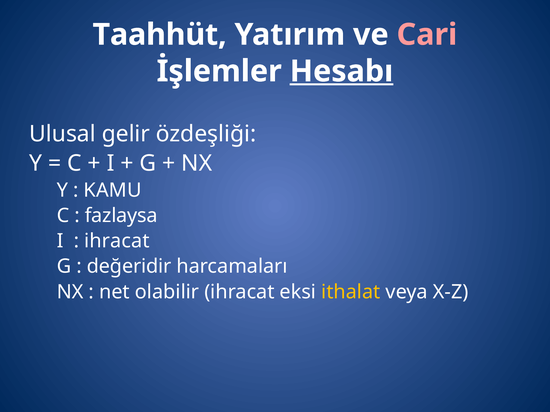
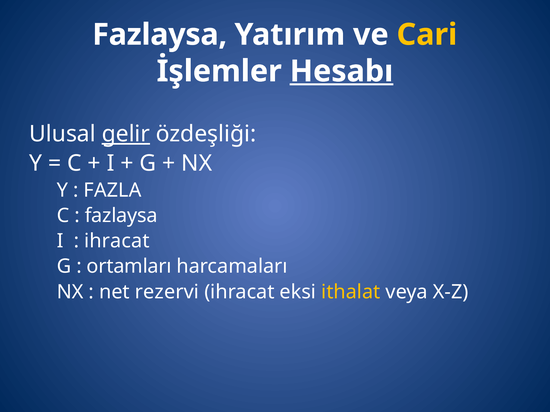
Taahhüt at (160, 35): Taahhüt -> Fazlaysa
Cari colour: pink -> yellow
gelir underline: none -> present
KAMU: KAMU -> FAZLA
değeridir: değeridir -> ortamları
olabilir: olabilir -> rezervi
